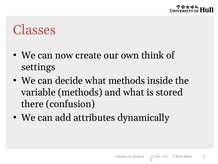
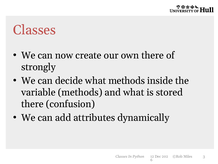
own think: think -> there
settings: settings -> strongly
